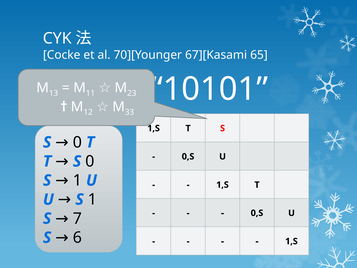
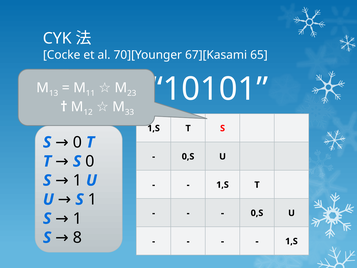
7 at (77, 218): 7 -> 1
6: 6 -> 8
